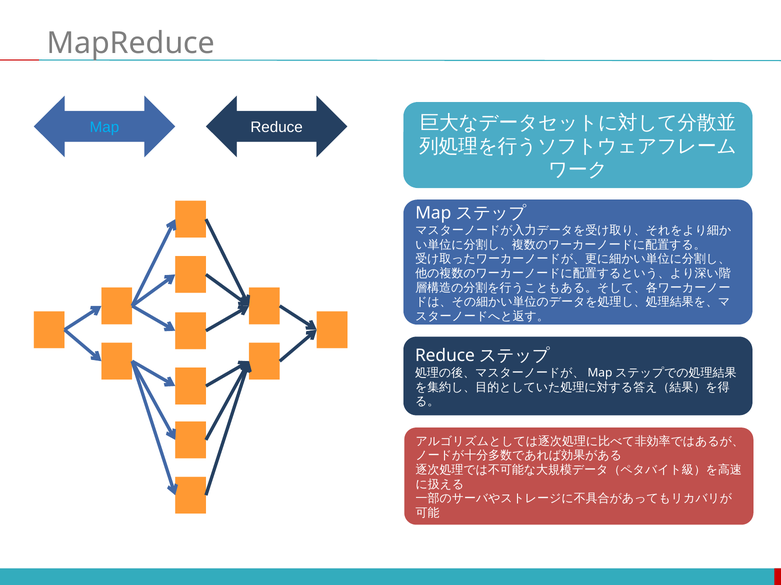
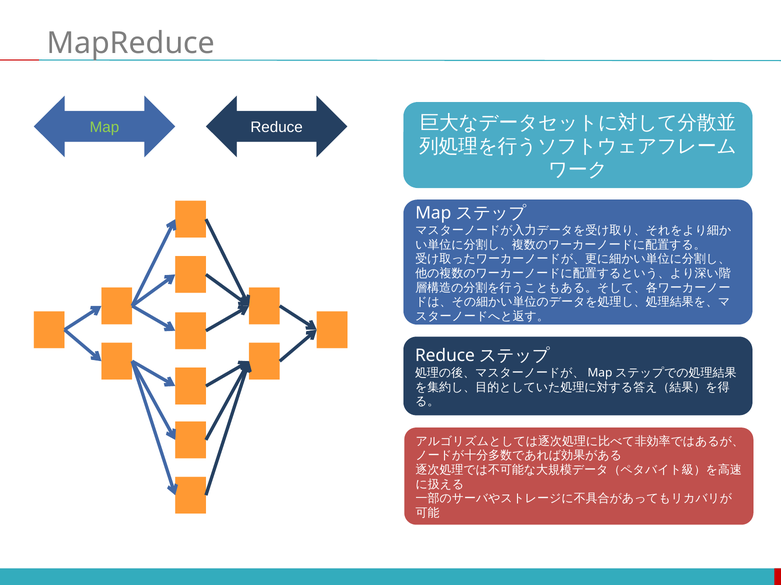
Map colour: light blue -> light green
